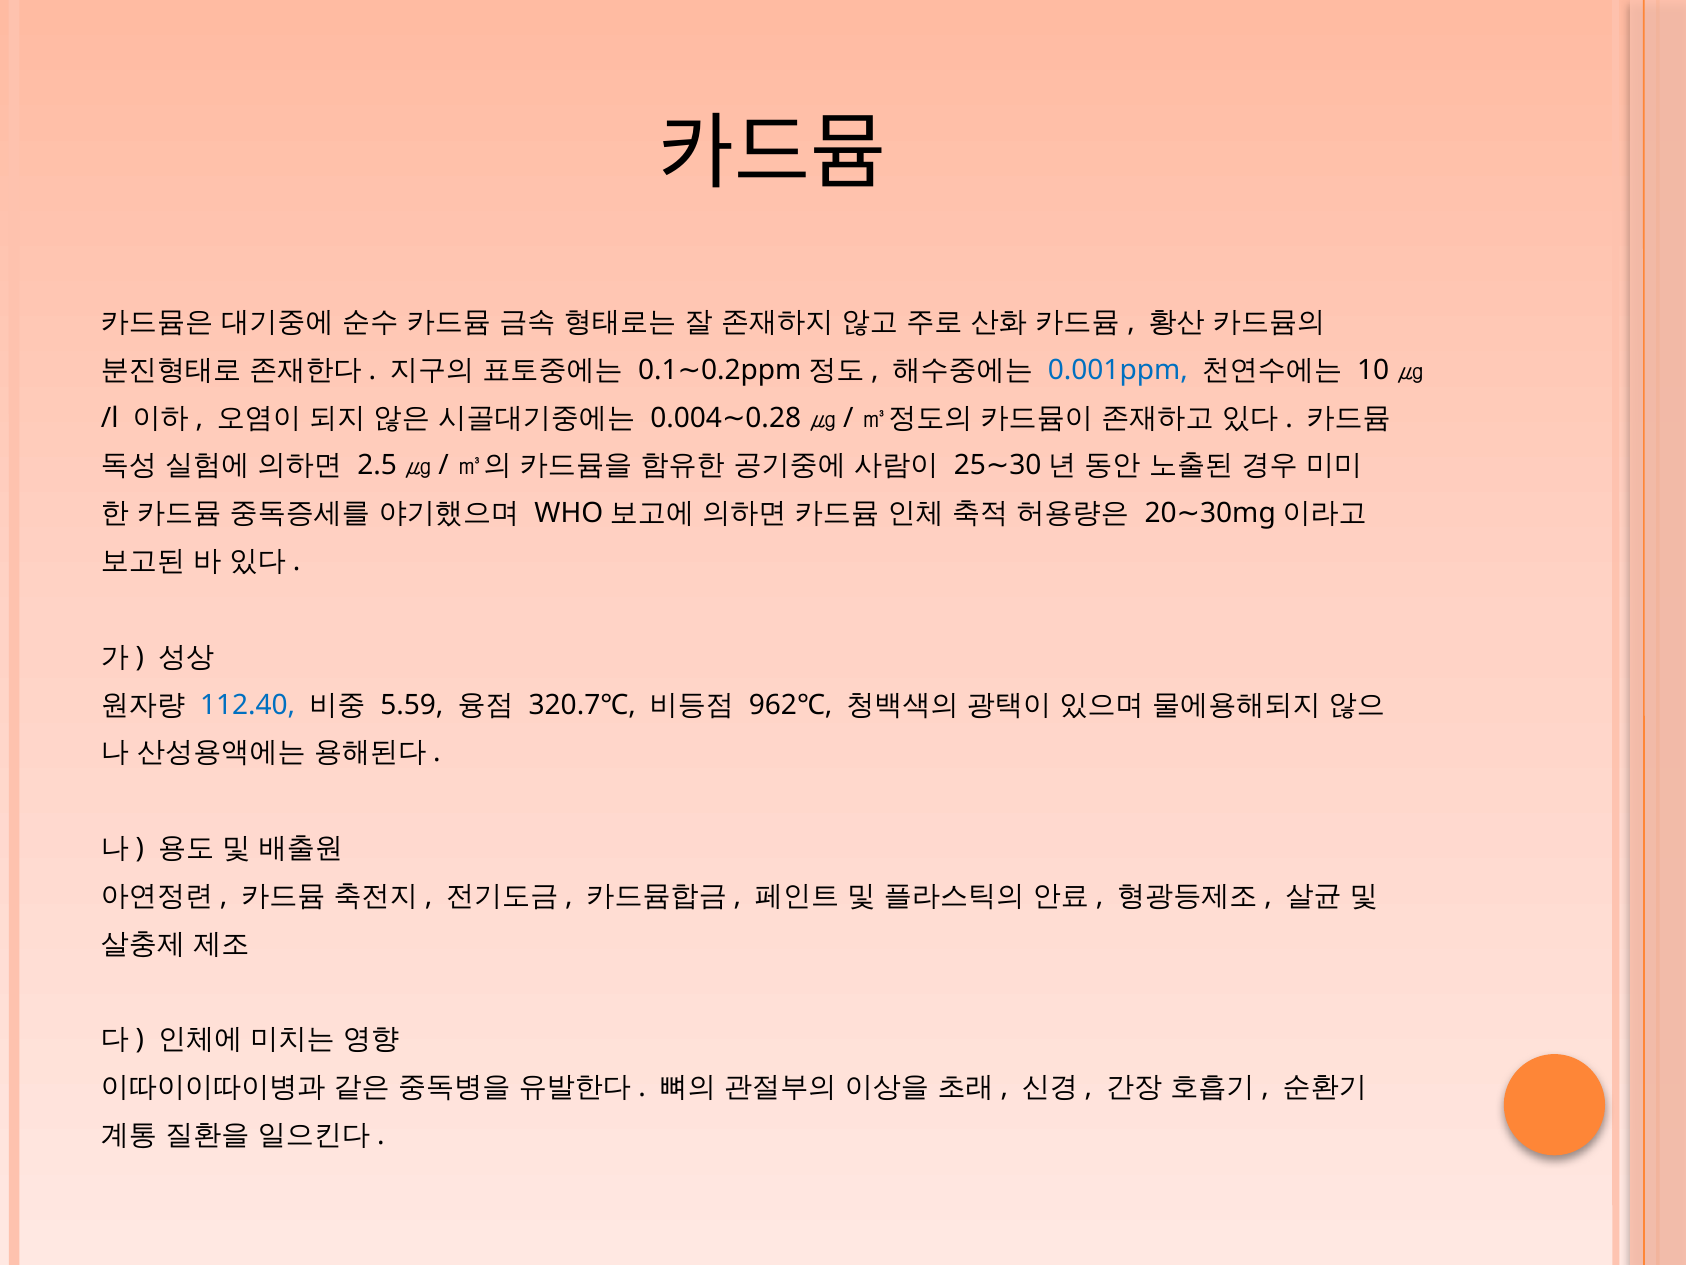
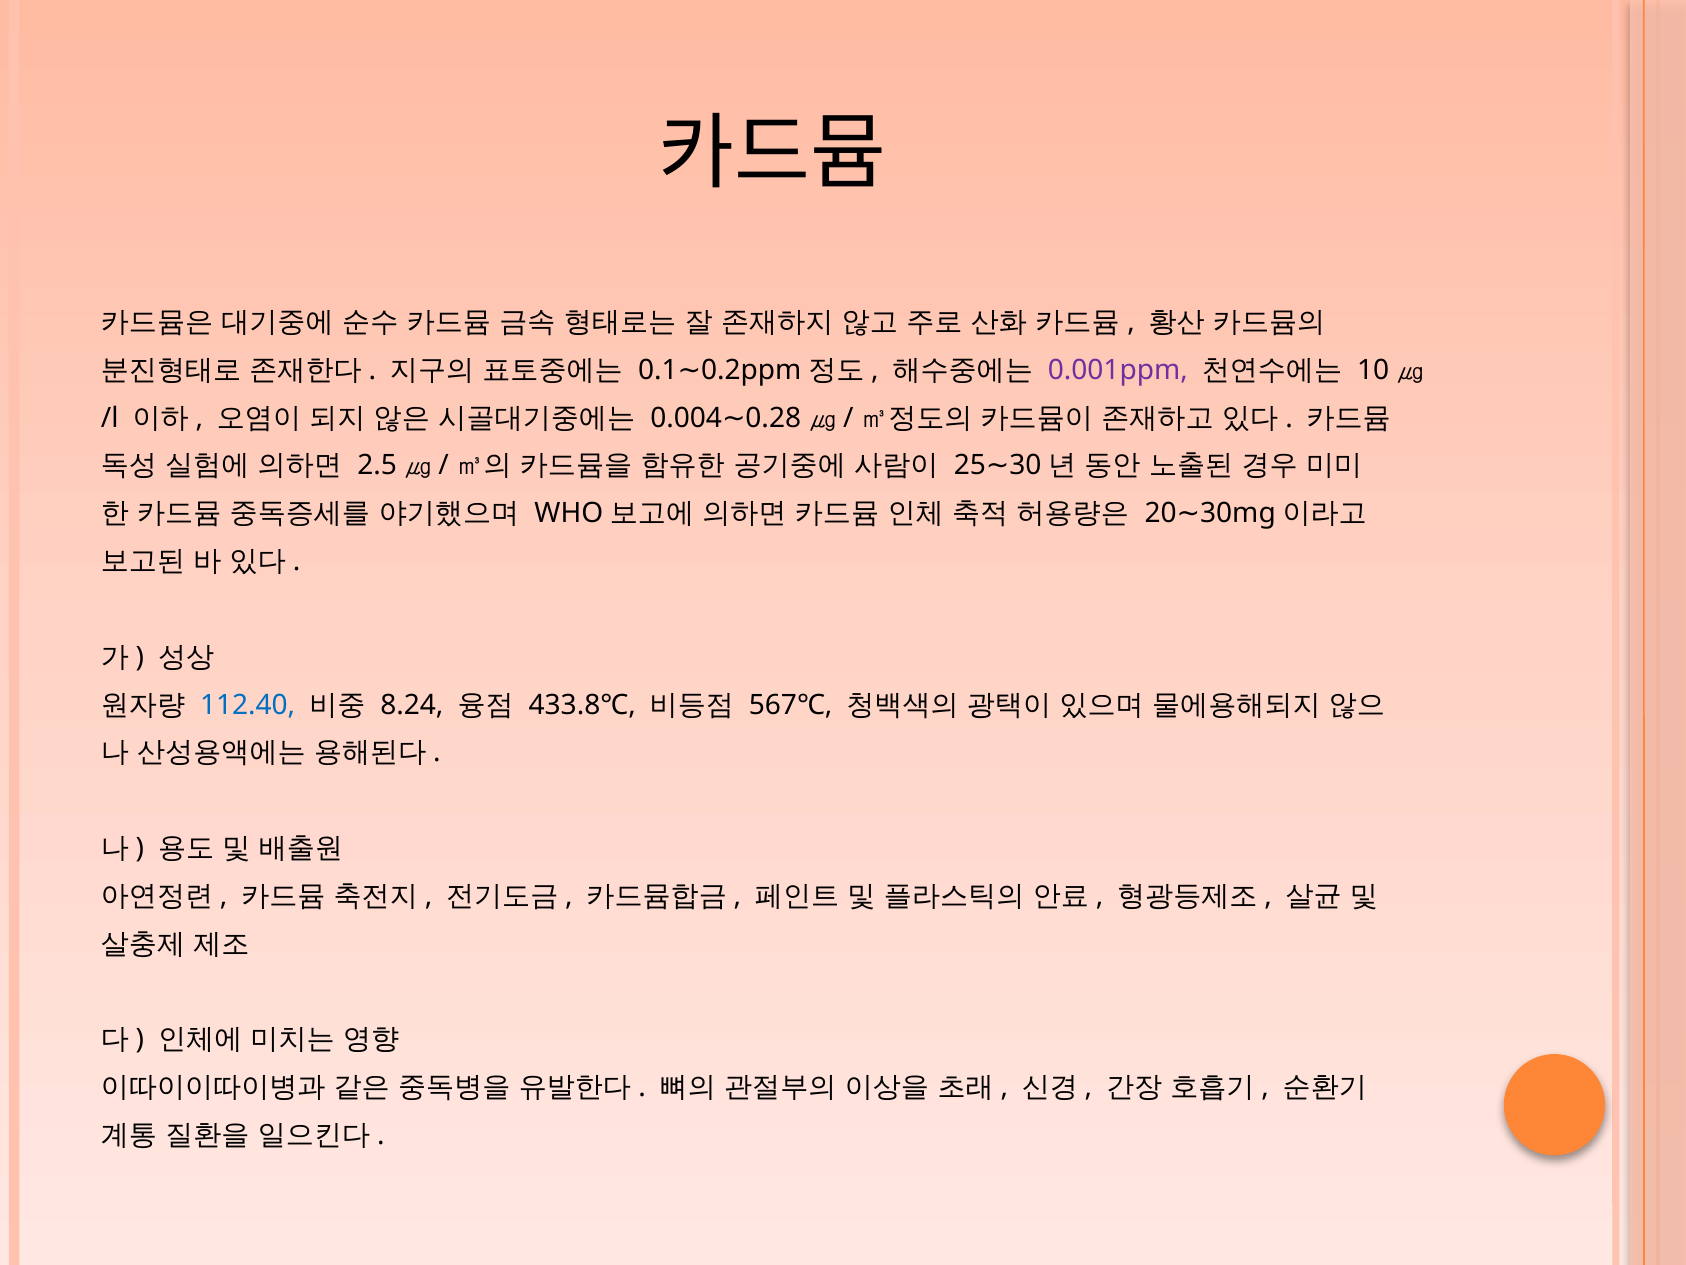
0.001ppm colour: blue -> purple
5.59: 5.59 -> 8.24
320.7℃: 320.7℃ -> 433.8℃
962℃: 962℃ -> 567℃
